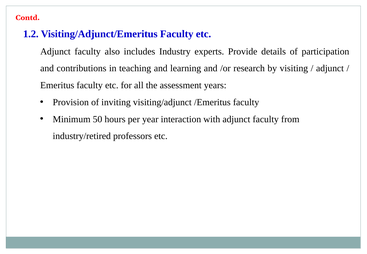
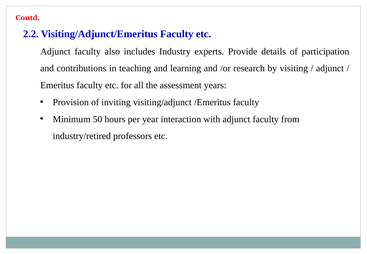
1.2: 1.2 -> 2.2
